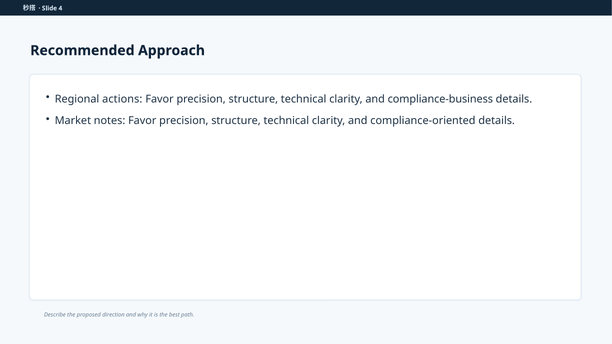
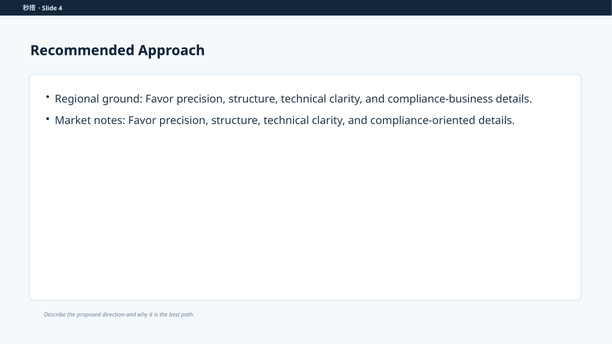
actions: actions -> ground
